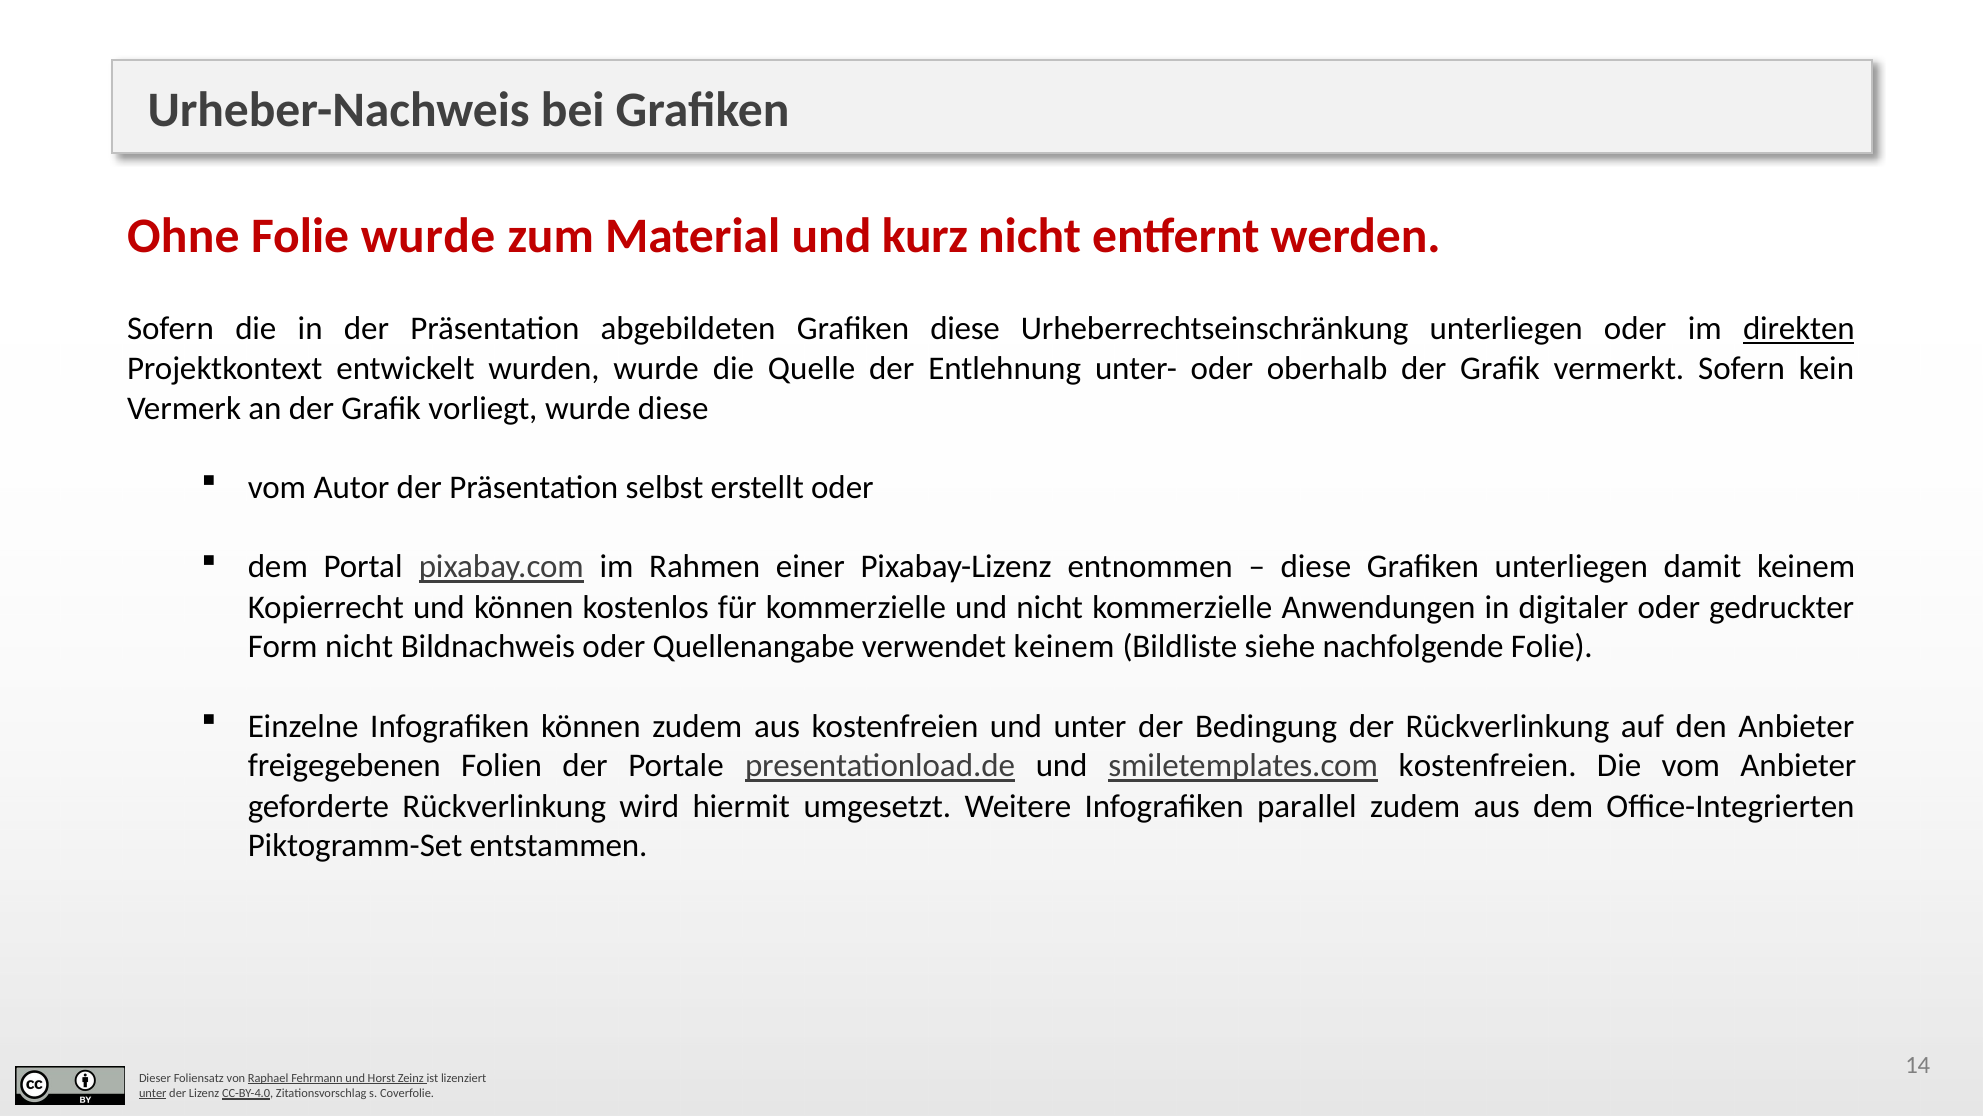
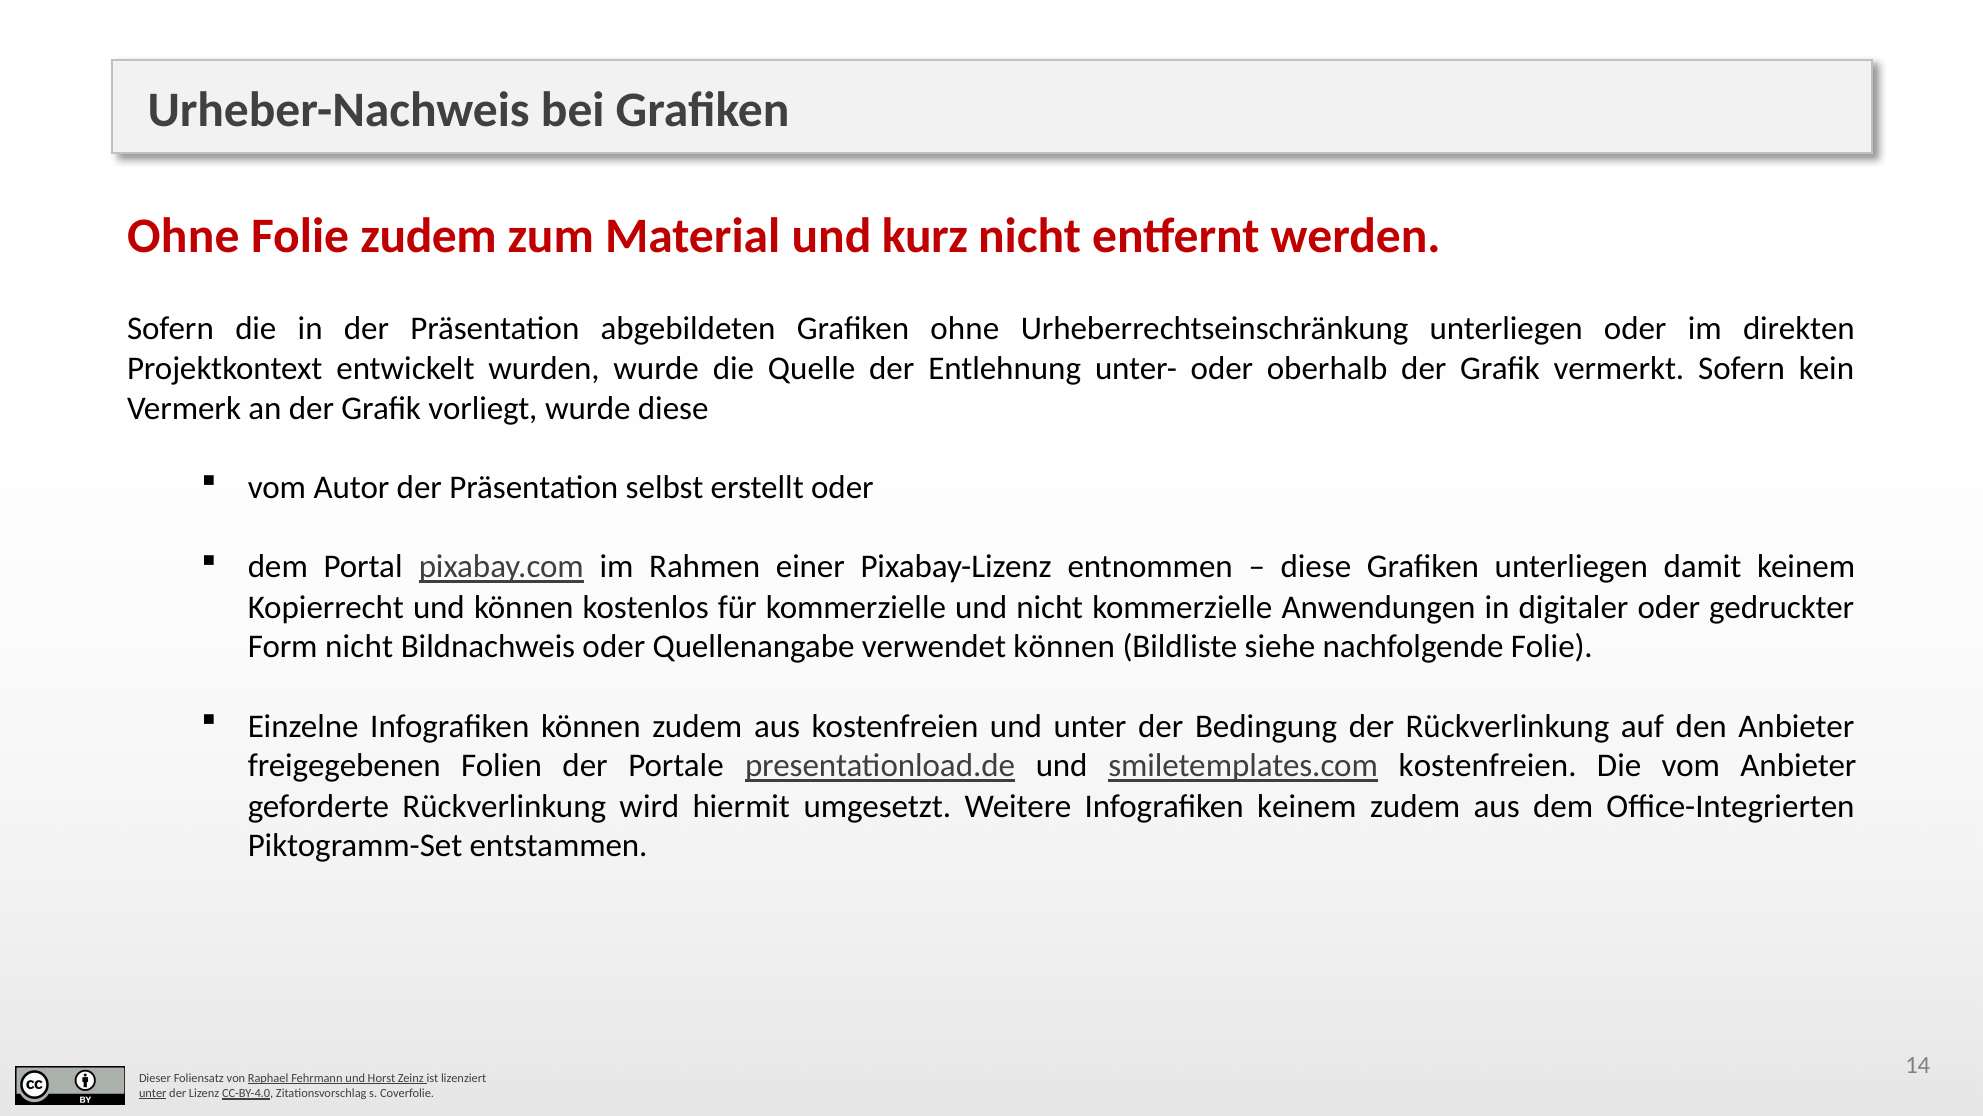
Folie wurde: wurde -> zudem
abgebildeten Grafiken diese: diese -> ohne
direkten underline: present -> none
verwendet keinem: keinem -> können
Infografiken parallel: parallel -> keinem
